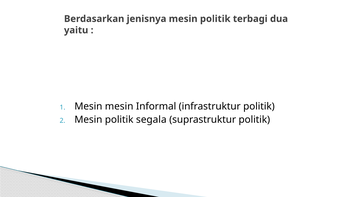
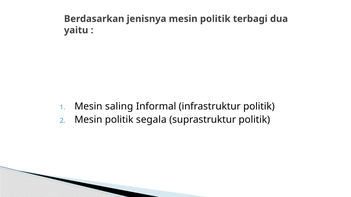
Mesin mesin: mesin -> saling
